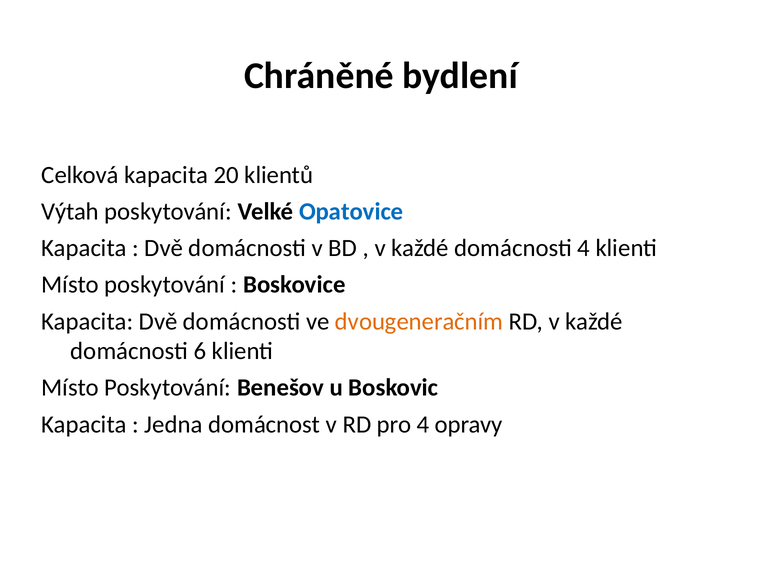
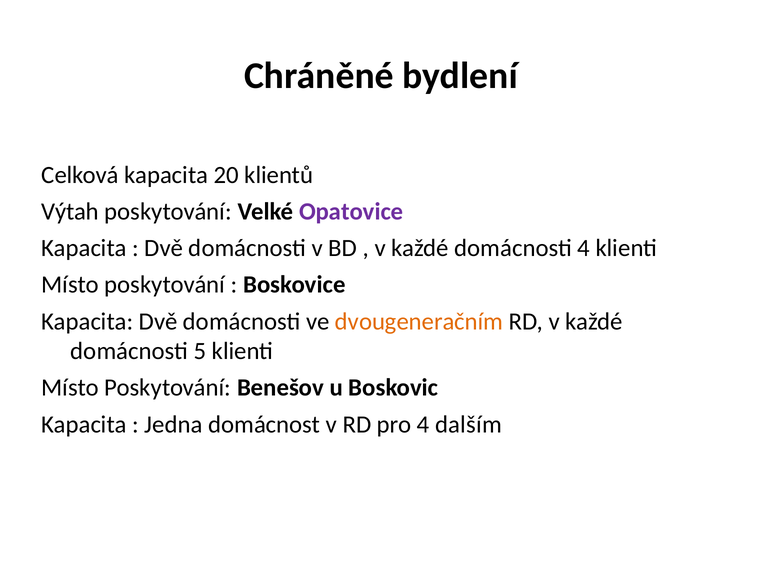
Opatovice colour: blue -> purple
6: 6 -> 5
opravy: opravy -> dalším
